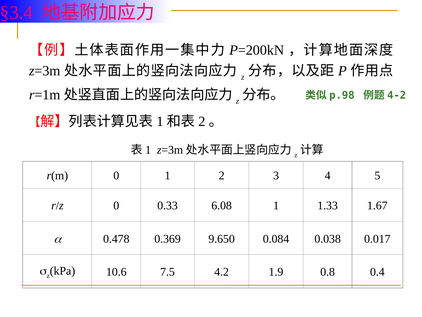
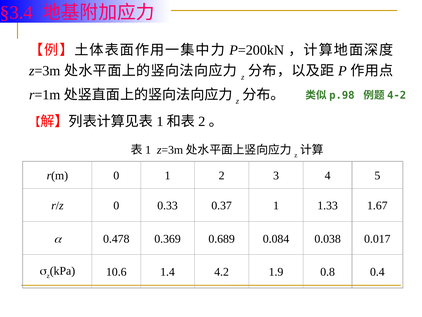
6.08: 6.08 -> 0.37
9.650: 9.650 -> 0.689
7.5: 7.5 -> 1.4
